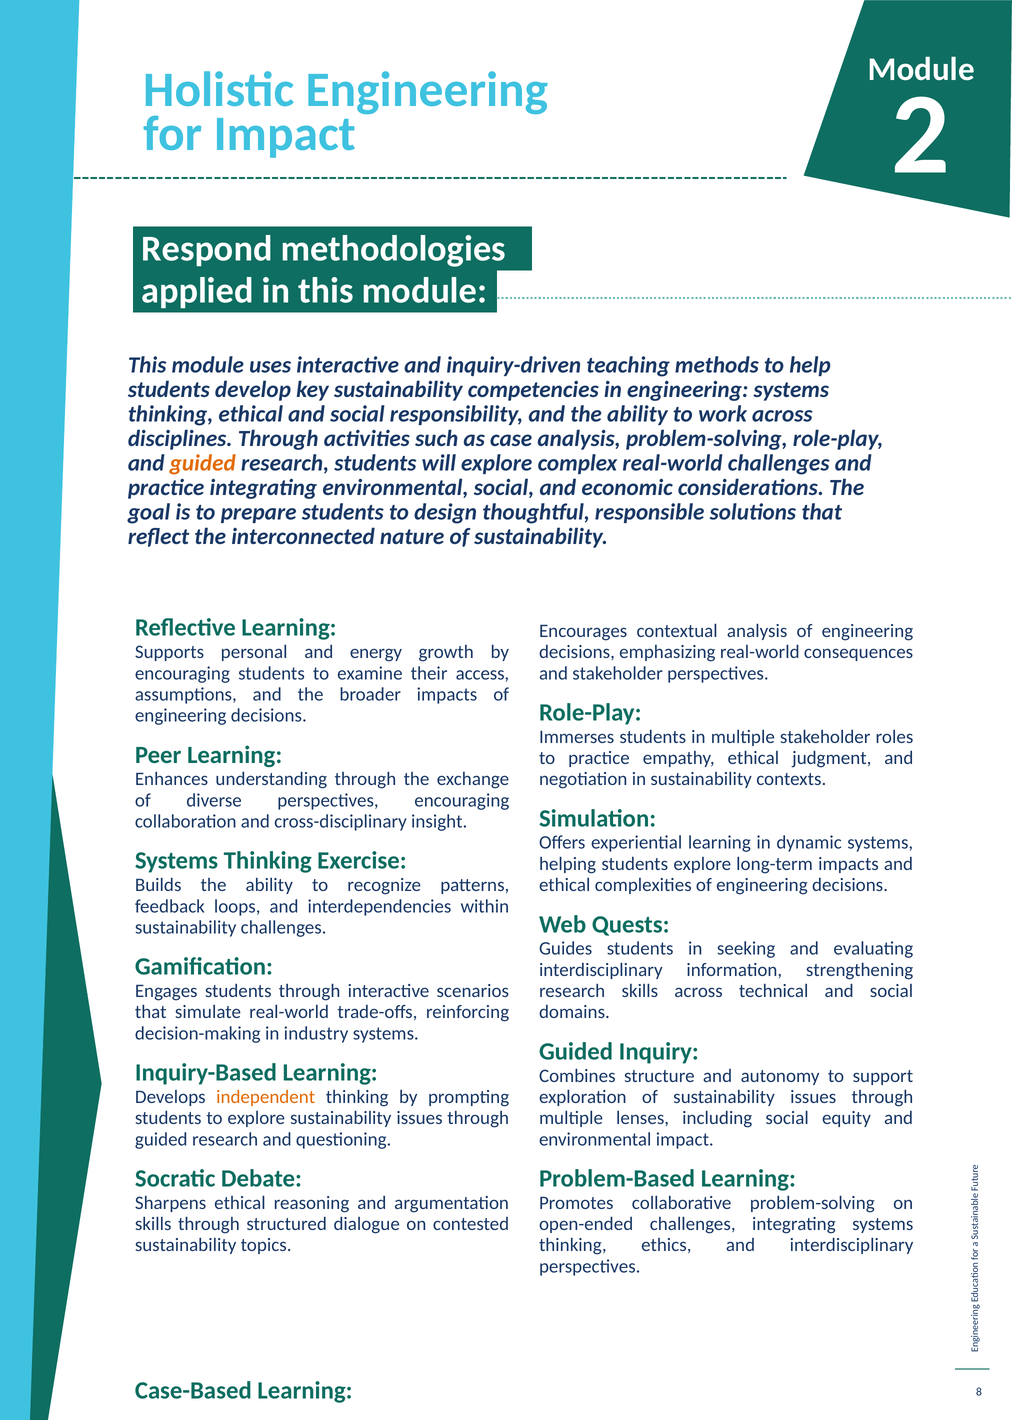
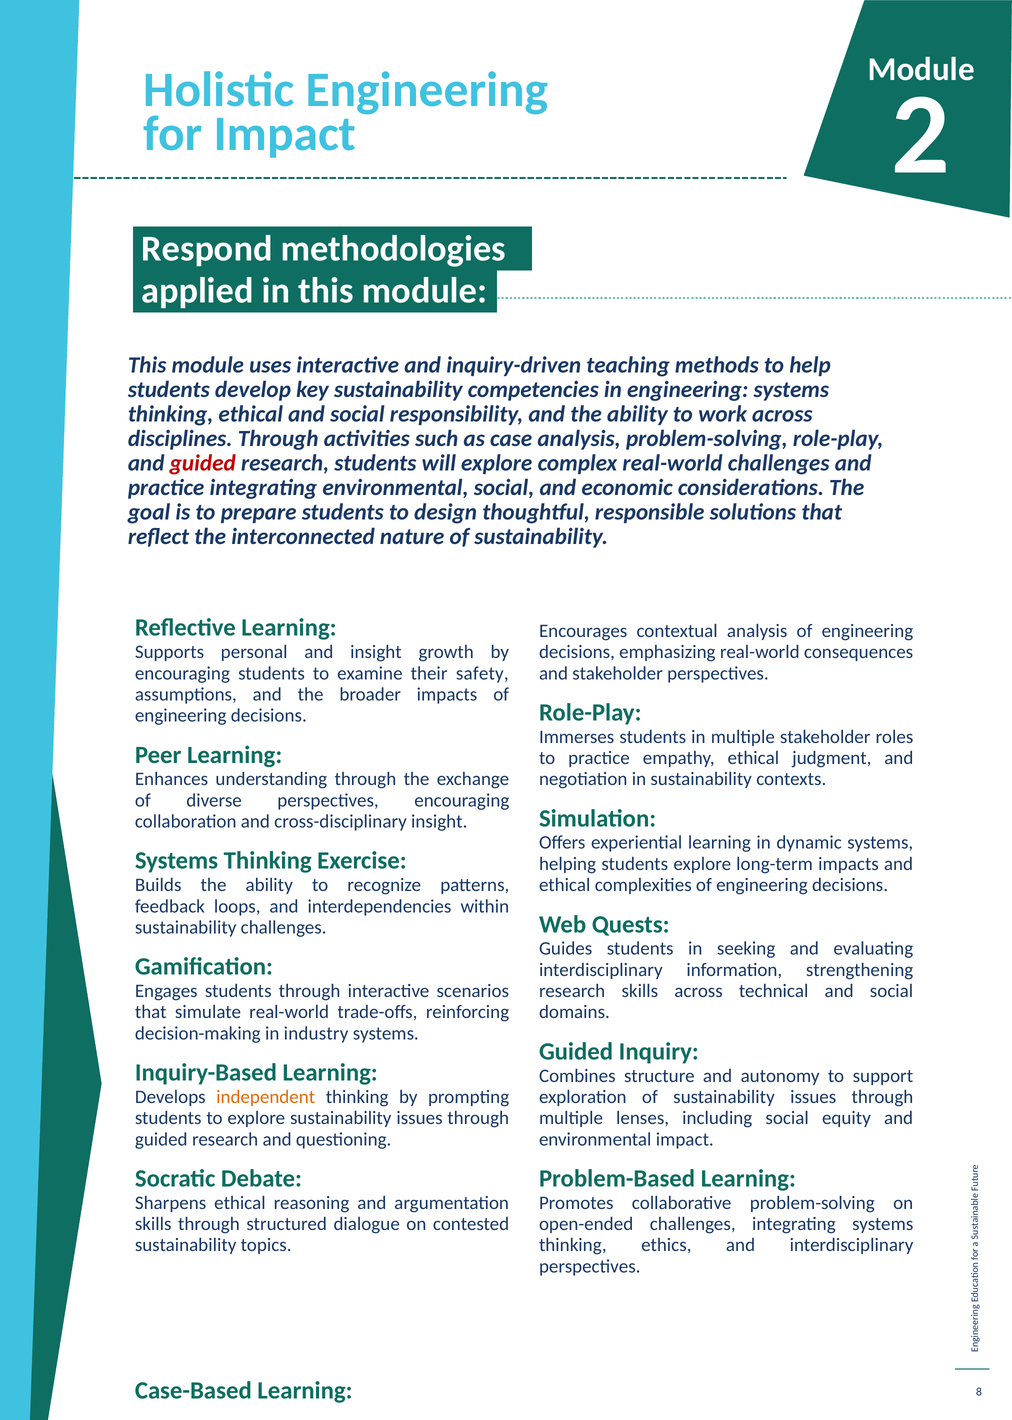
guided at (203, 463) colour: orange -> red
and energy: energy -> insight
access: access -> safety
